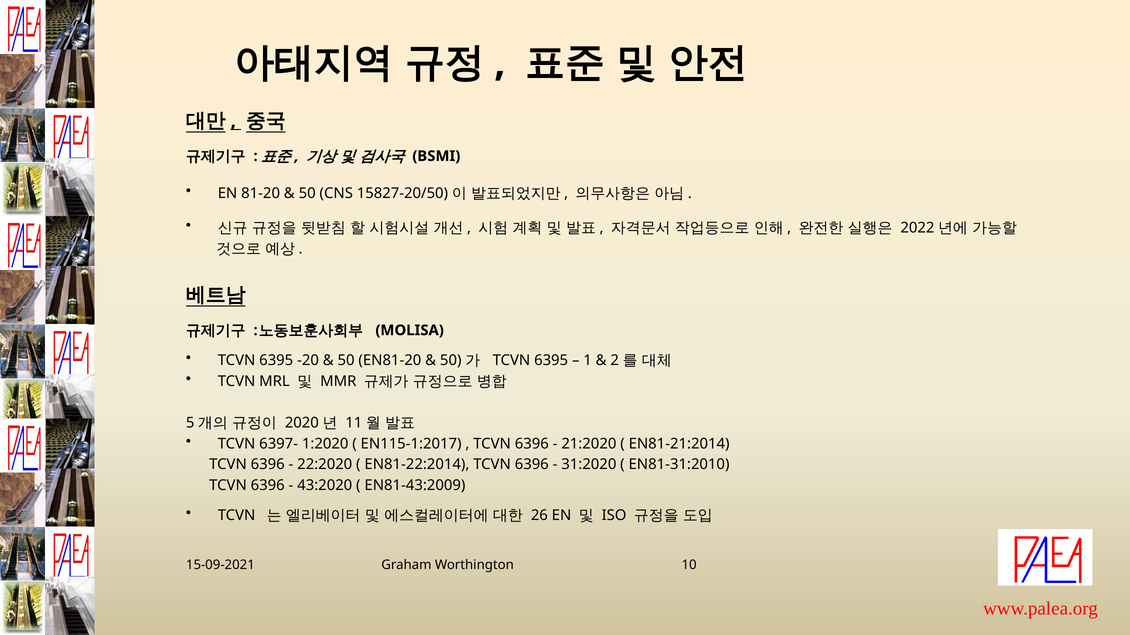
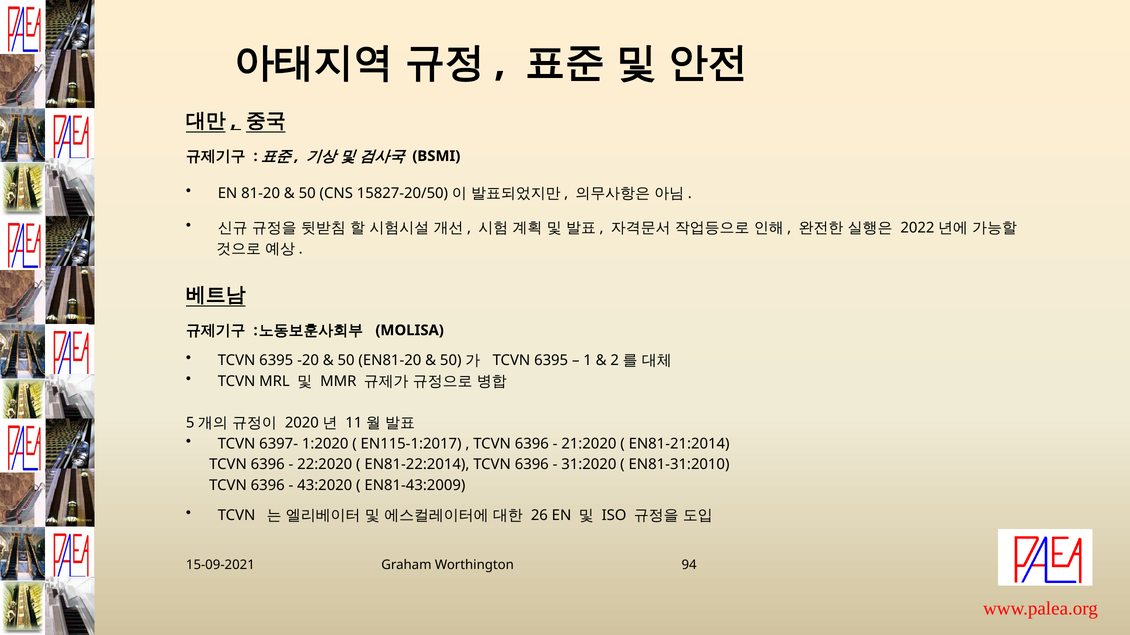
10: 10 -> 94
